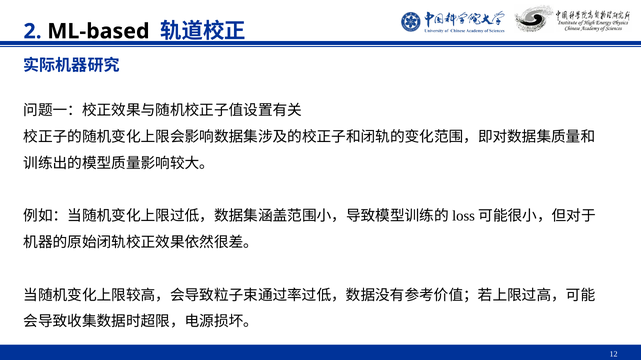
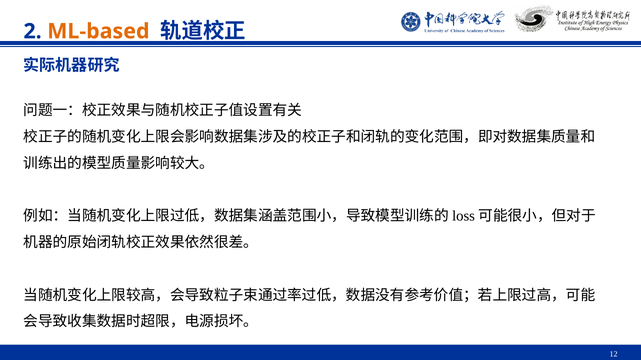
ML-based colour: black -> orange
